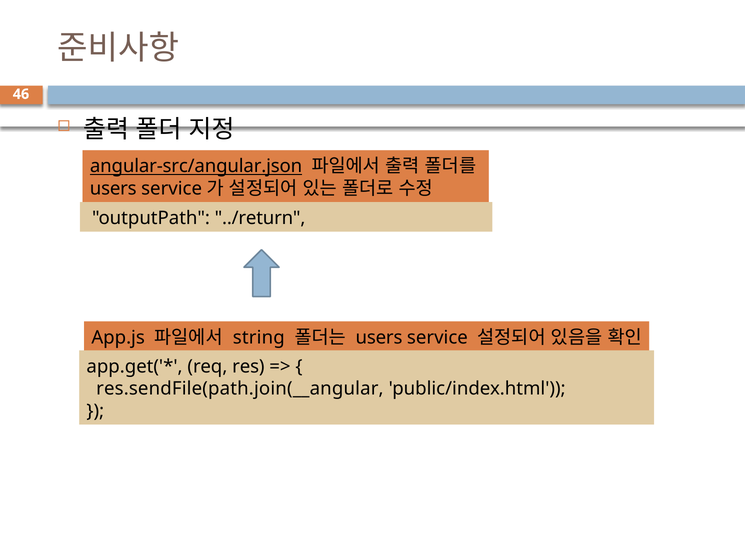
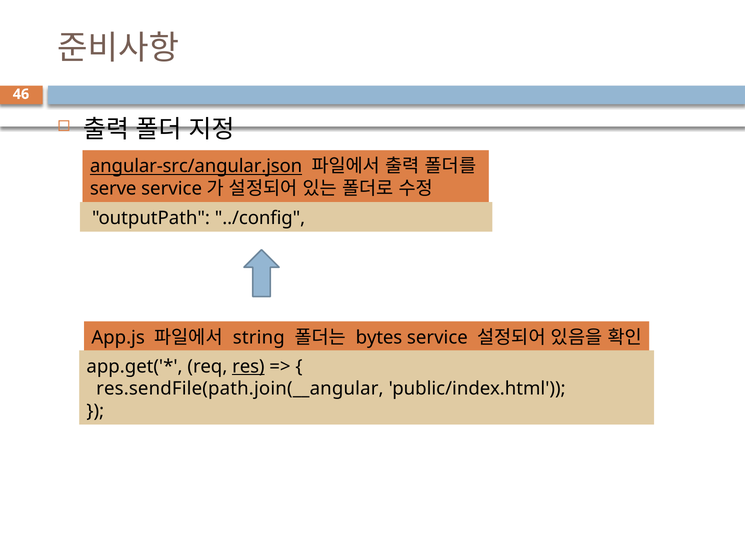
users at (113, 189): users -> serve
../return: ../return -> ../config
users at (379, 338): users -> bytes
res underline: none -> present
